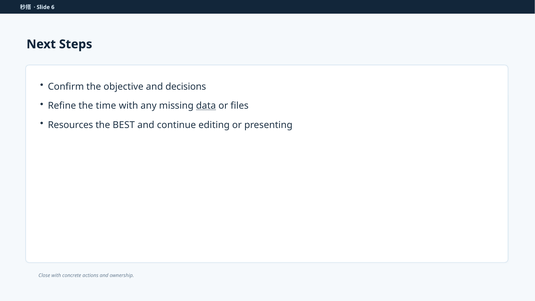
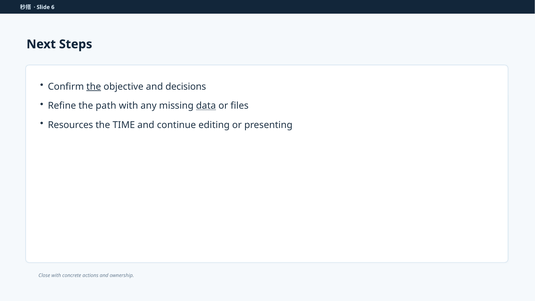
the at (94, 87) underline: none -> present
time: time -> path
BEST: BEST -> TIME
